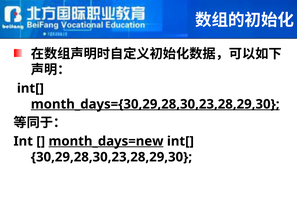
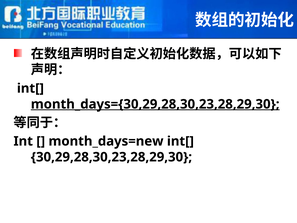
month_days=new underline: present -> none
